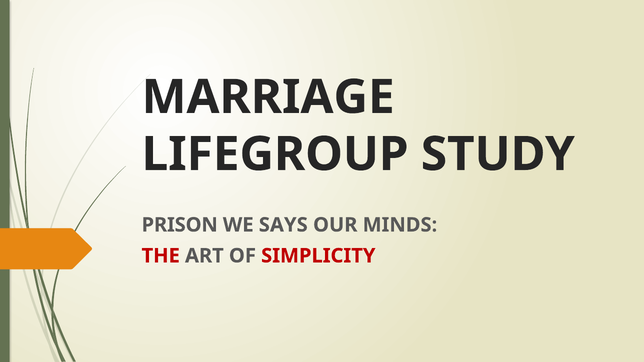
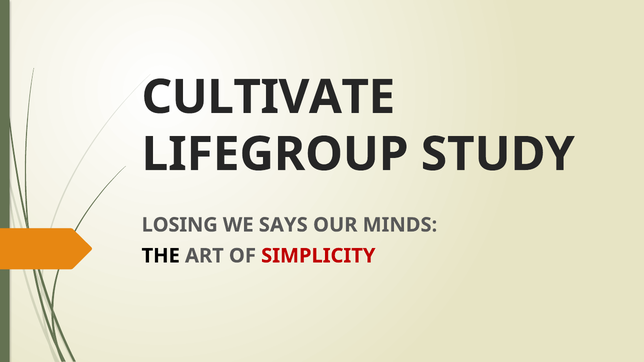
MARRIAGE: MARRIAGE -> CULTIVATE
PRISON: PRISON -> LOSING
THE colour: red -> black
